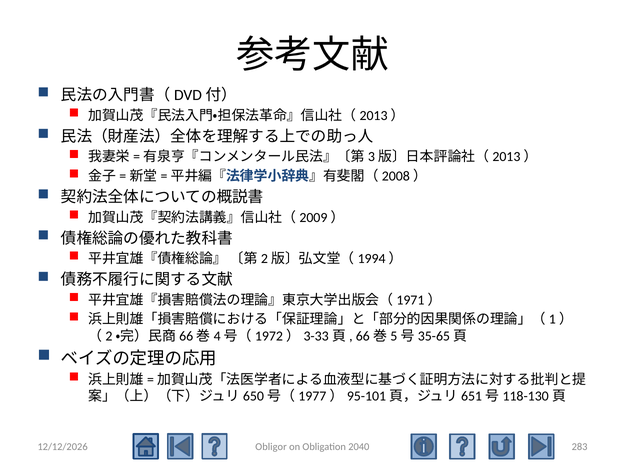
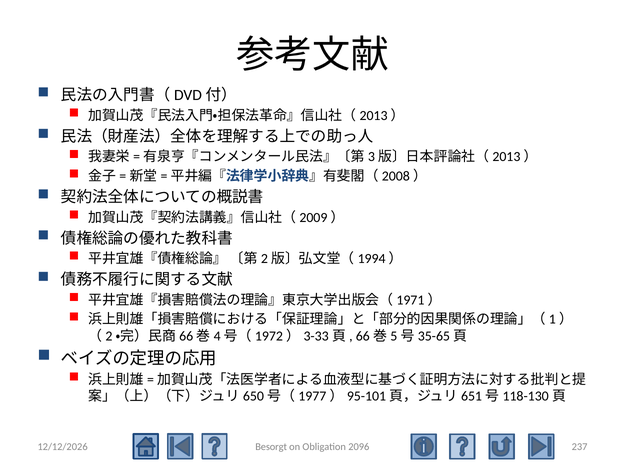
Obligor: Obligor -> Besorgt
2040: 2040 -> 2096
283: 283 -> 237
